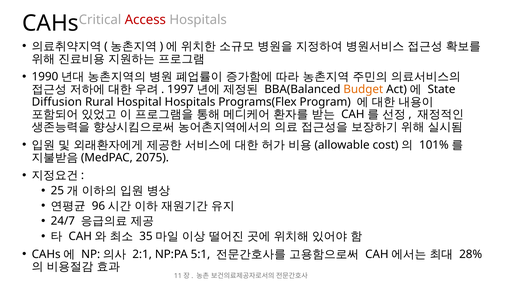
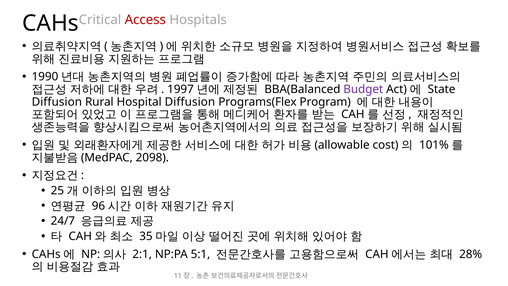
Budget colour: orange -> purple
Hospital Hospitals: Hospitals -> Diffusion
2075: 2075 -> 2098
